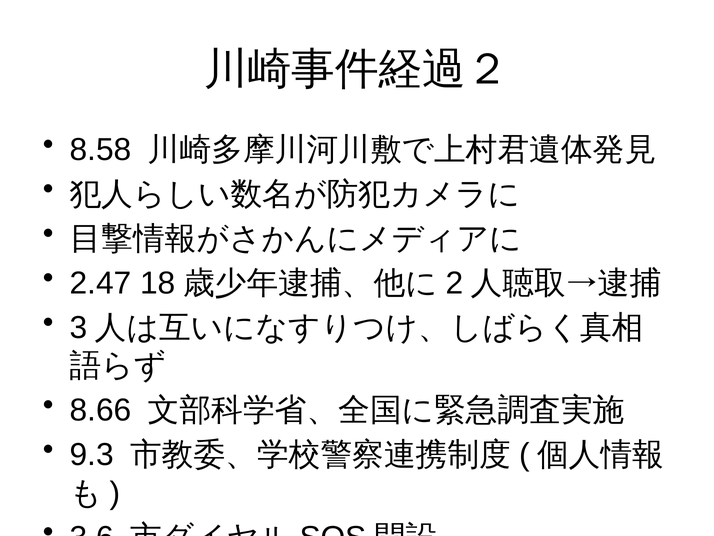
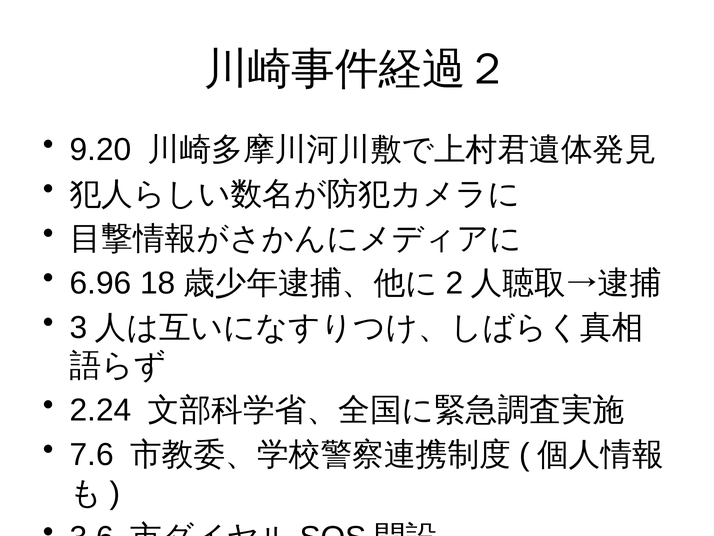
8.58: 8.58 -> 9.20
2.47: 2.47 -> 6.96
8.66: 8.66 -> 2.24
9.3: 9.3 -> 7.6
